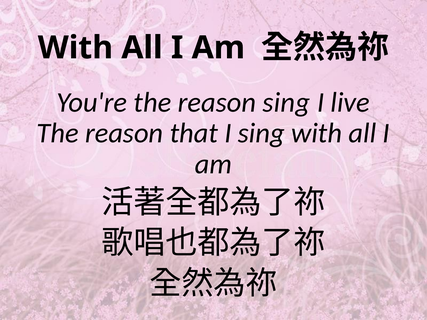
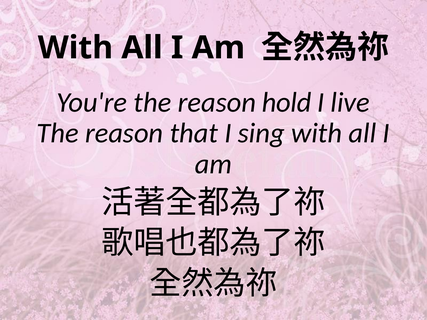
reason sing: sing -> hold
